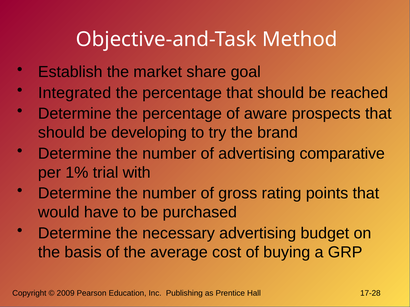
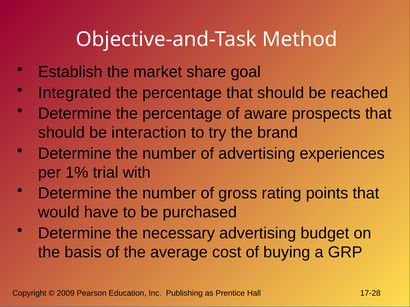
developing: developing -> interaction
comparative: comparative -> experiences
